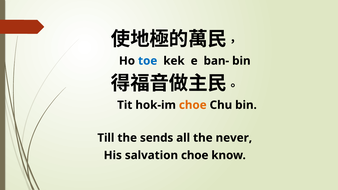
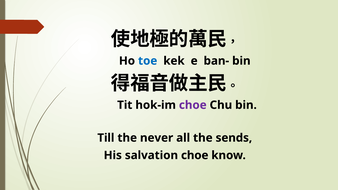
choe at (193, 105) colour: orange -> purple
sends: sends -> never
never: never -> sends
